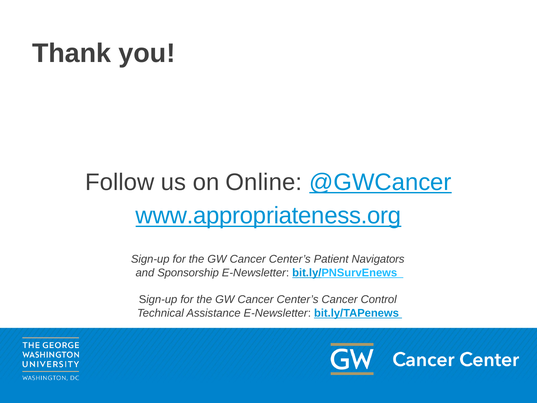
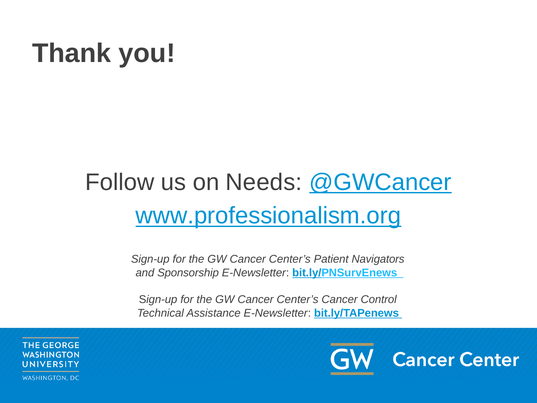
Online: Online -> Needs
www.appropriateness.org: www.appropriateness.org -> www.professionalism.org
